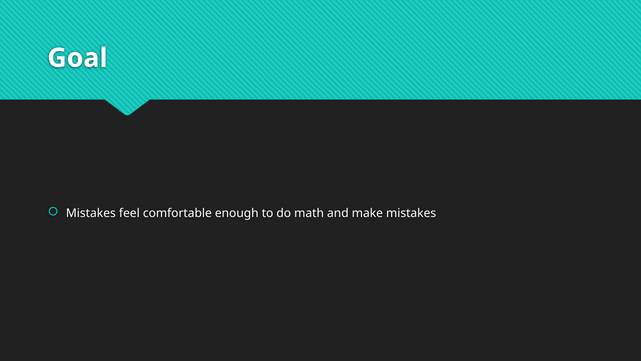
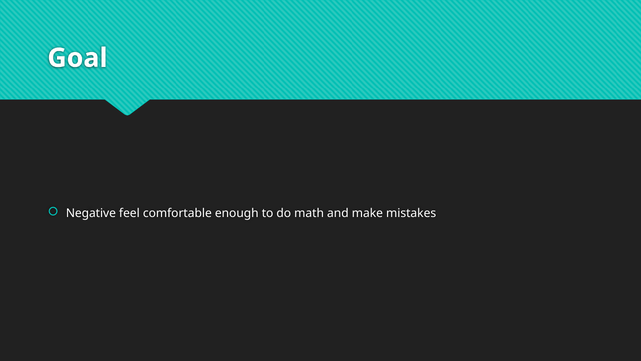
Mistakes at (91, 213): Mistakes -> Negative
